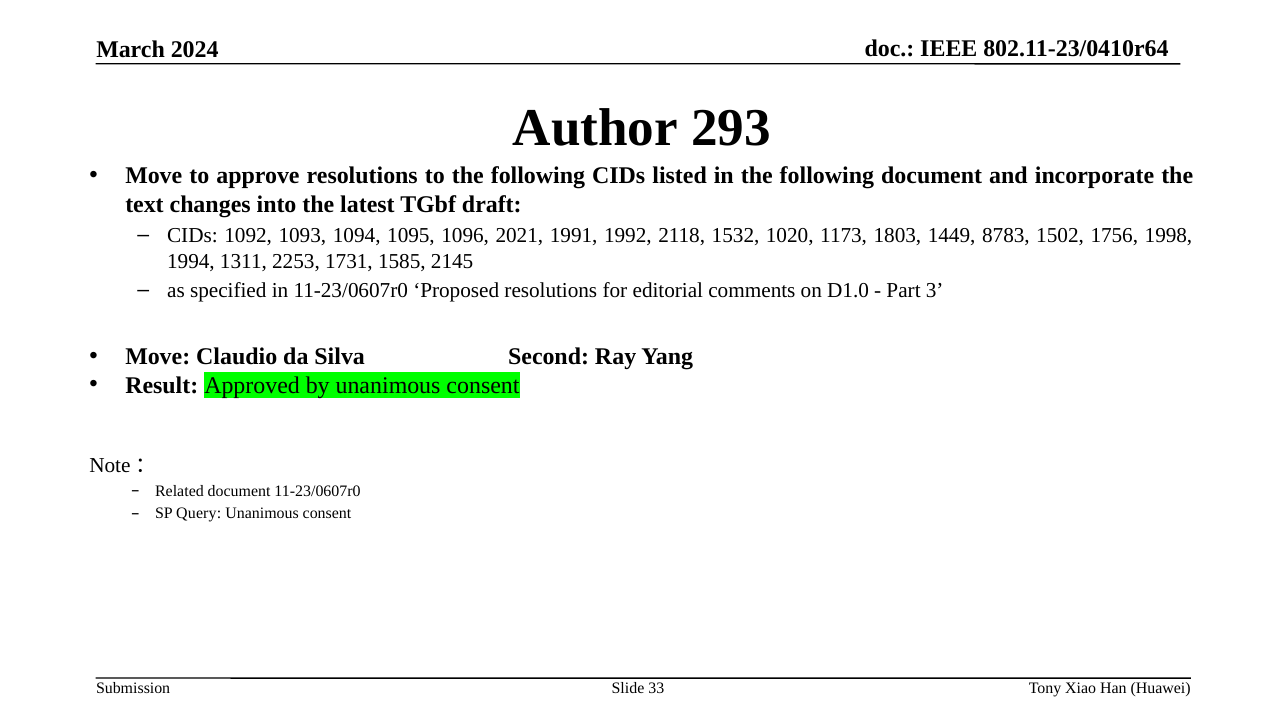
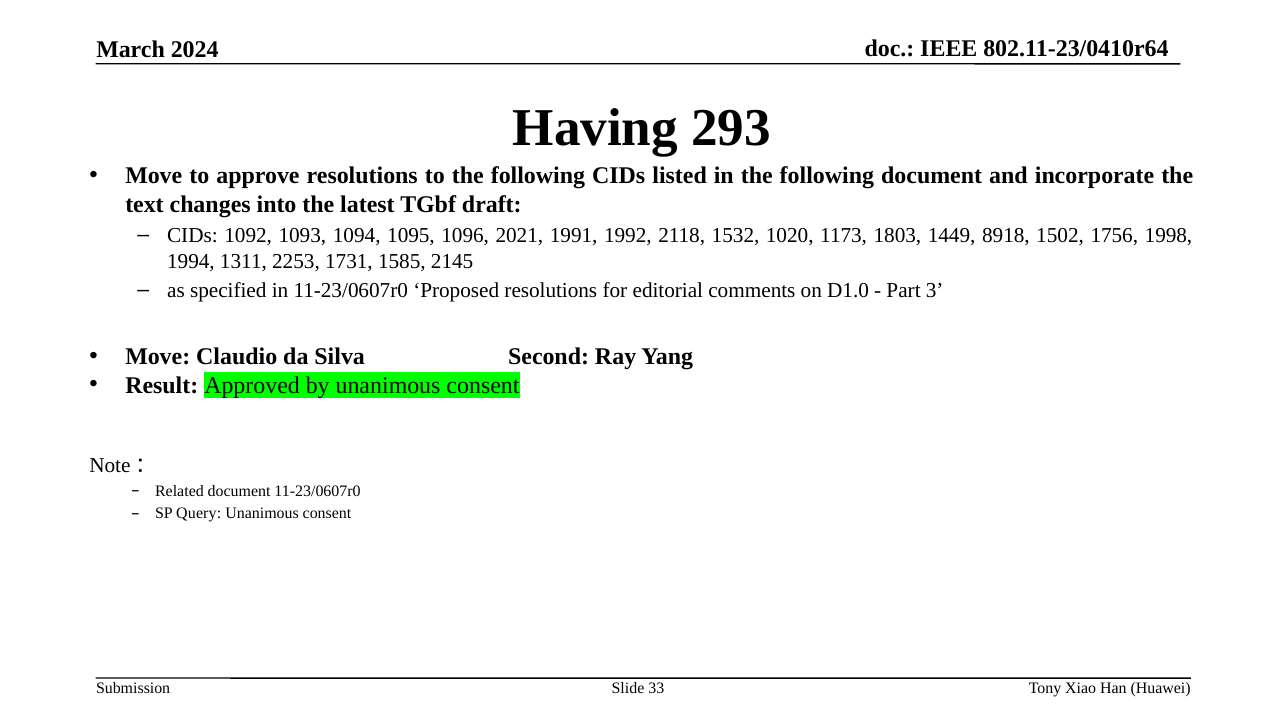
Author: Author -> Having
8783: 8783 -> 8918
